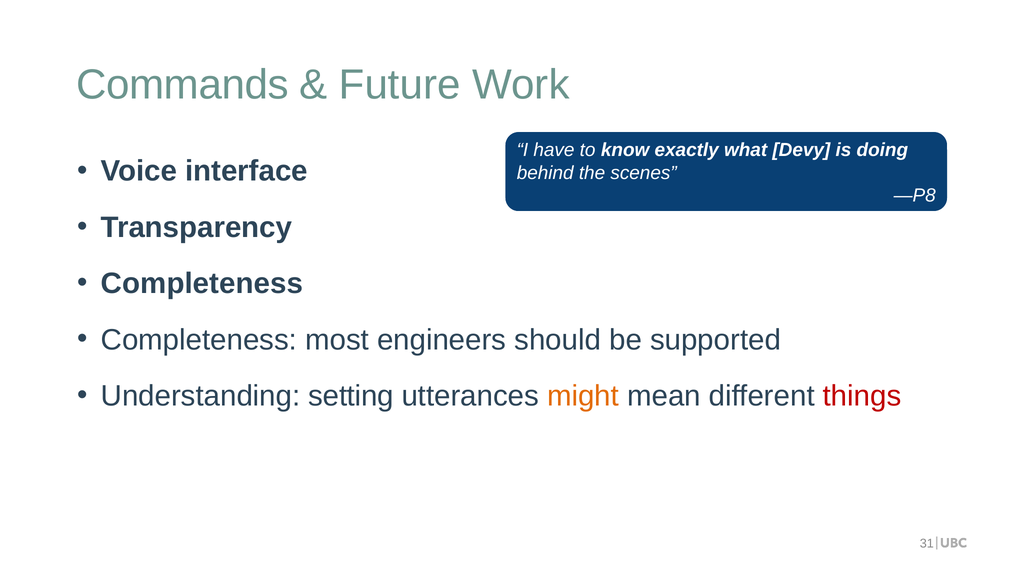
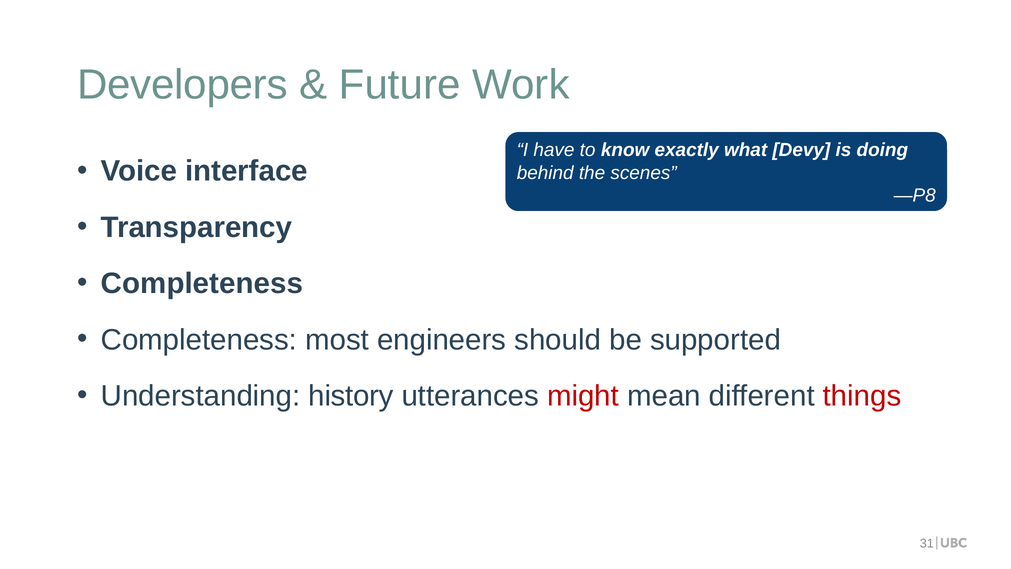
Commands: Commands -> Developers
setting: setting -> history
might colour: orange -> red
